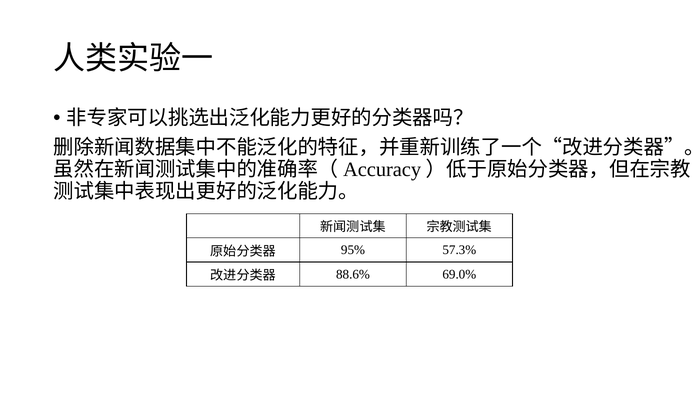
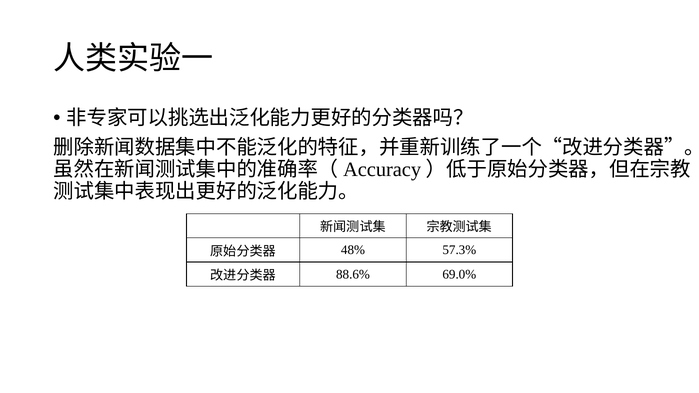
95%: 95% -> 48%
